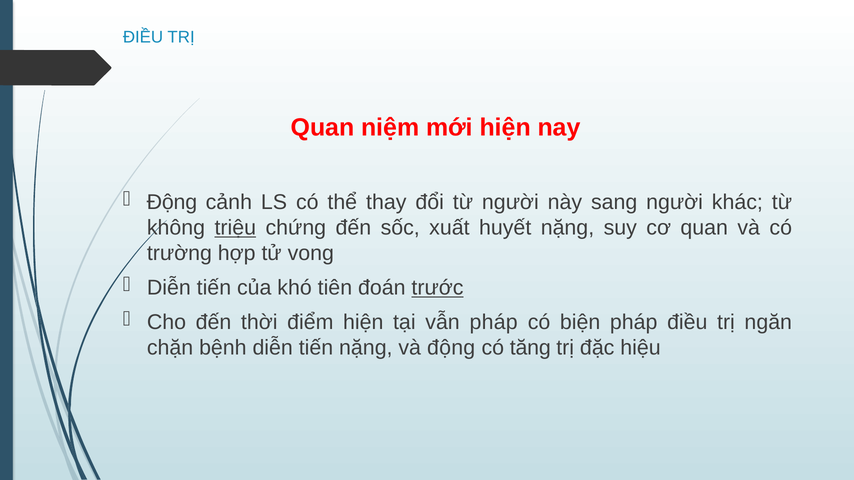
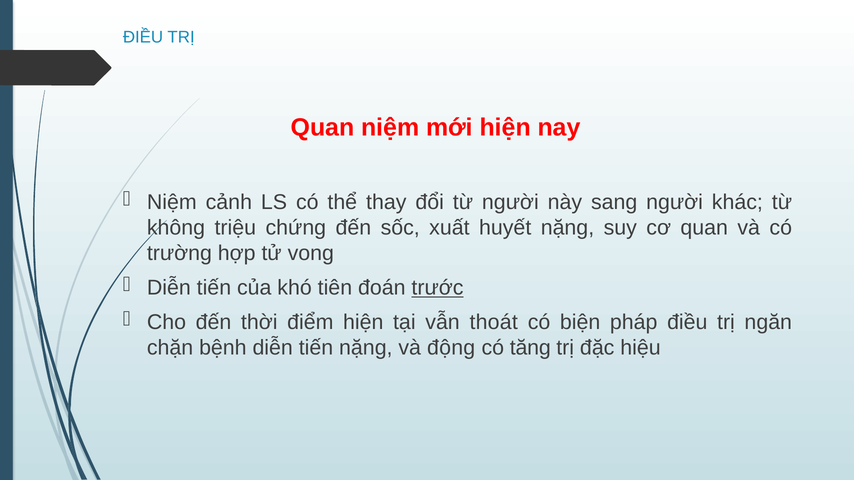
Động at (172, 202): Động -> Niệm
triệu underline: present -> none
vẫn pháp: pháp -> thoát
